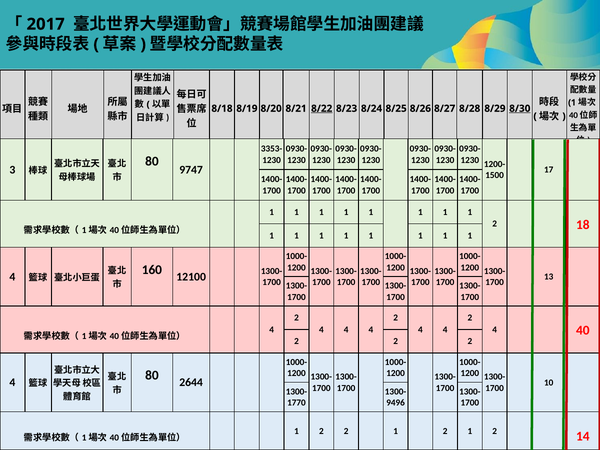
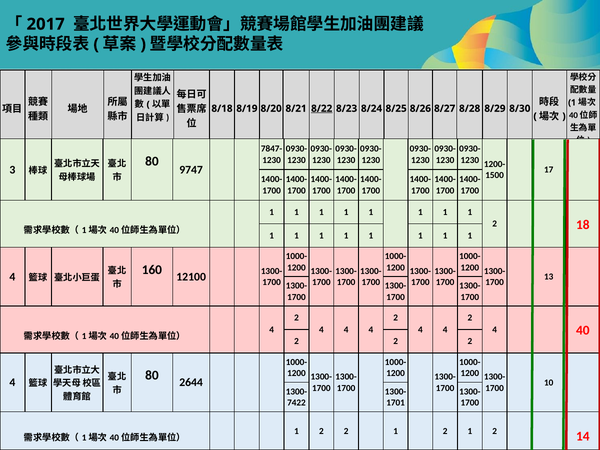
8/30 underline: present -> none
3353-: 3353- -> 7847-
1770: 1770 -> 7422
9496: 9496 -> 1701
